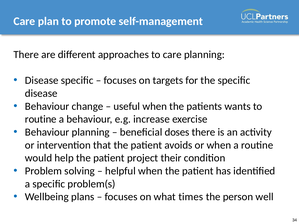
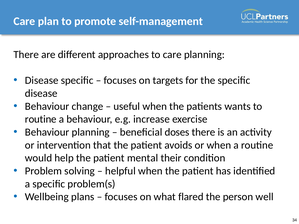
project: project -> mental
times: times -> flared
